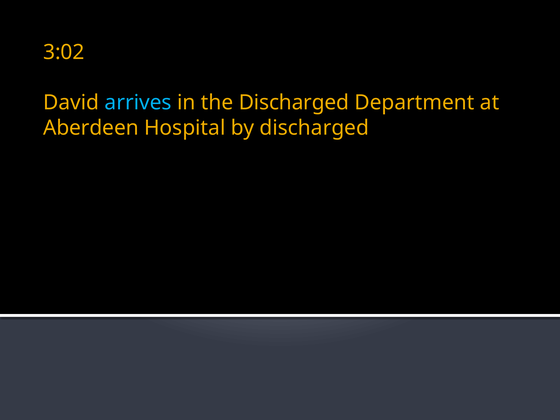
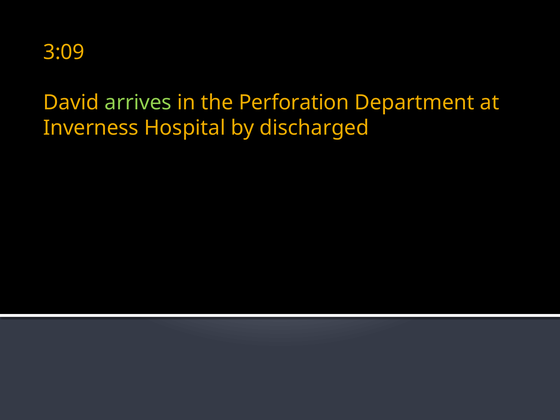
3:02: 3:02 -> 3:09
arrives colour: light blue -> light green
the Discharged: Discharged -> Perforation
Aberdeen: Aberdeen -> Inverness
